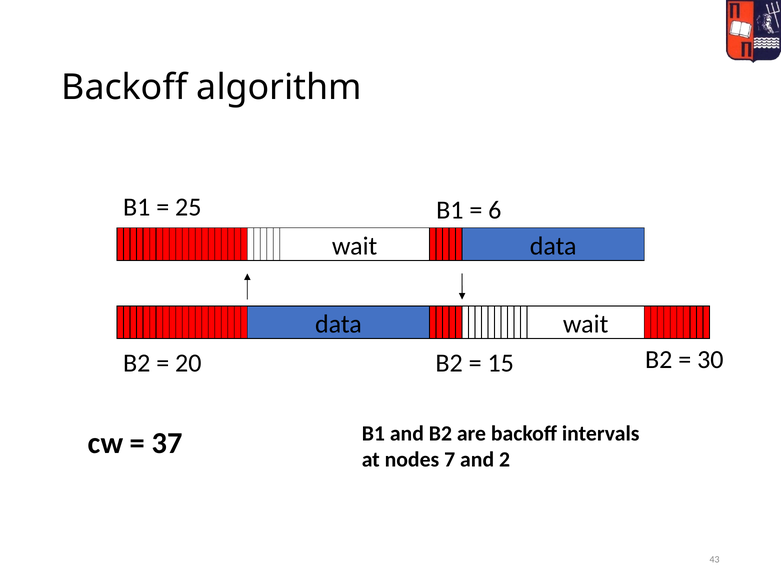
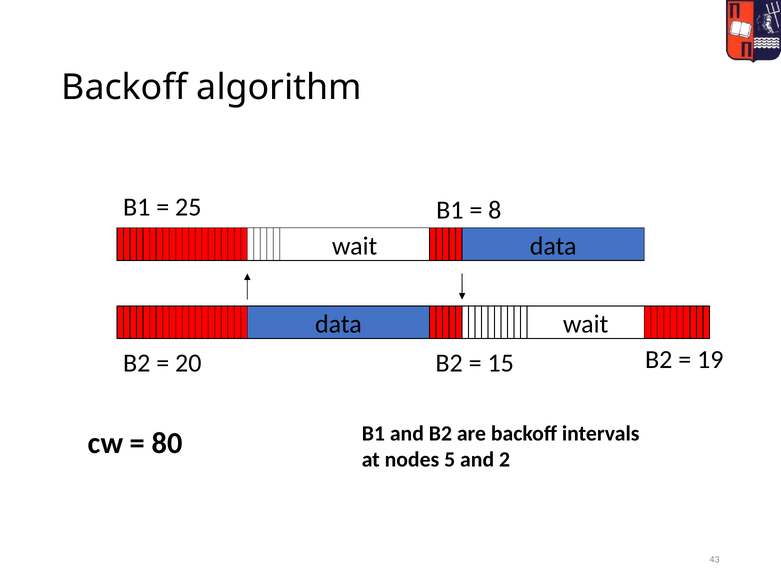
6: 6 -> 8
30: 30 -> 19
37: 37 -> 80
7: 7 -> 5
